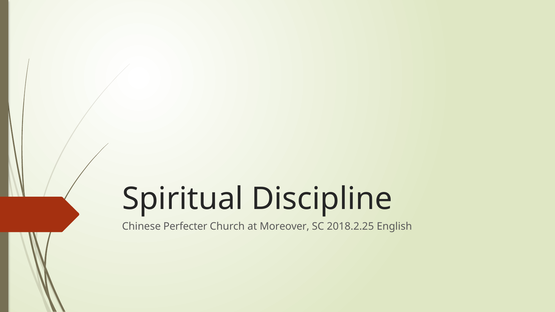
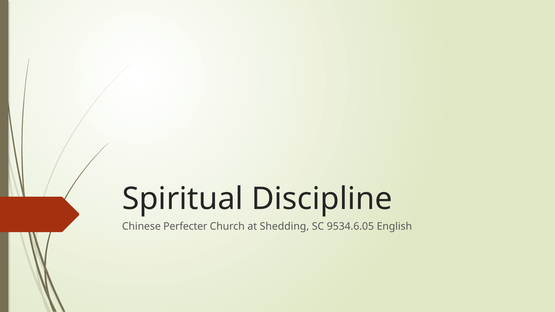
Moreover: Moreover -> Shedding
2018.2.25: 2018.2.25 -> 9534.6.05
